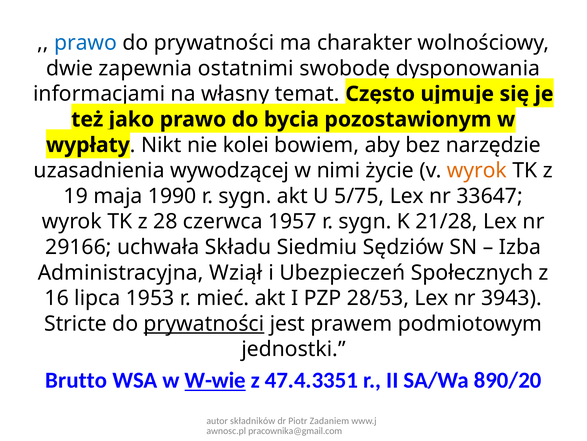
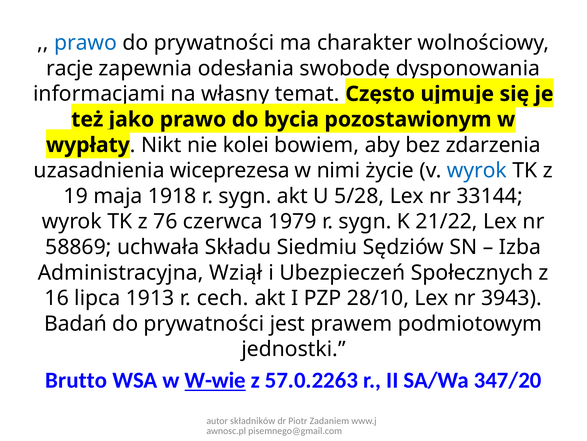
dwie: dwie -> racje
ostatnimi: ostatnimi -> odesłania
narzędzie: narzędzie -> zdarzenia
wywodzącej: wywodzącej -> wiceprezesa
wyrok at (477, 170) colour: orange -> blue
1990: 1990 -> 1918
5/75: 5/75 -> 5/28
33647: 33647 -> 33144
28: 28 -> 76
1957: 1957 -> 1979
21/28: 21/28 -> 21/22
29166: 29166 -> 58869
1953: 1953 -> 1913
mieć: mieć -> cech
28/53: 28/53 -> 28/10
Stricte: Stricte -> Badań
prywatności at (204, 323) underline: present -> none
47.4.3351: 47.4.3351 -> 57.0.2263
890/20: 890/20 -> 347/20
pracownika@gmail.com: pracownika@gmail.com -> pisemnego@gmail.com
